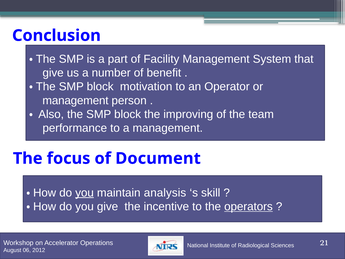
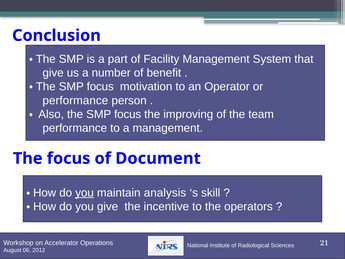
block at (100, 87): block -> focus
management at (75, 100): management -> performance
the SMP block: block -> focus
operators underline: present -> none
